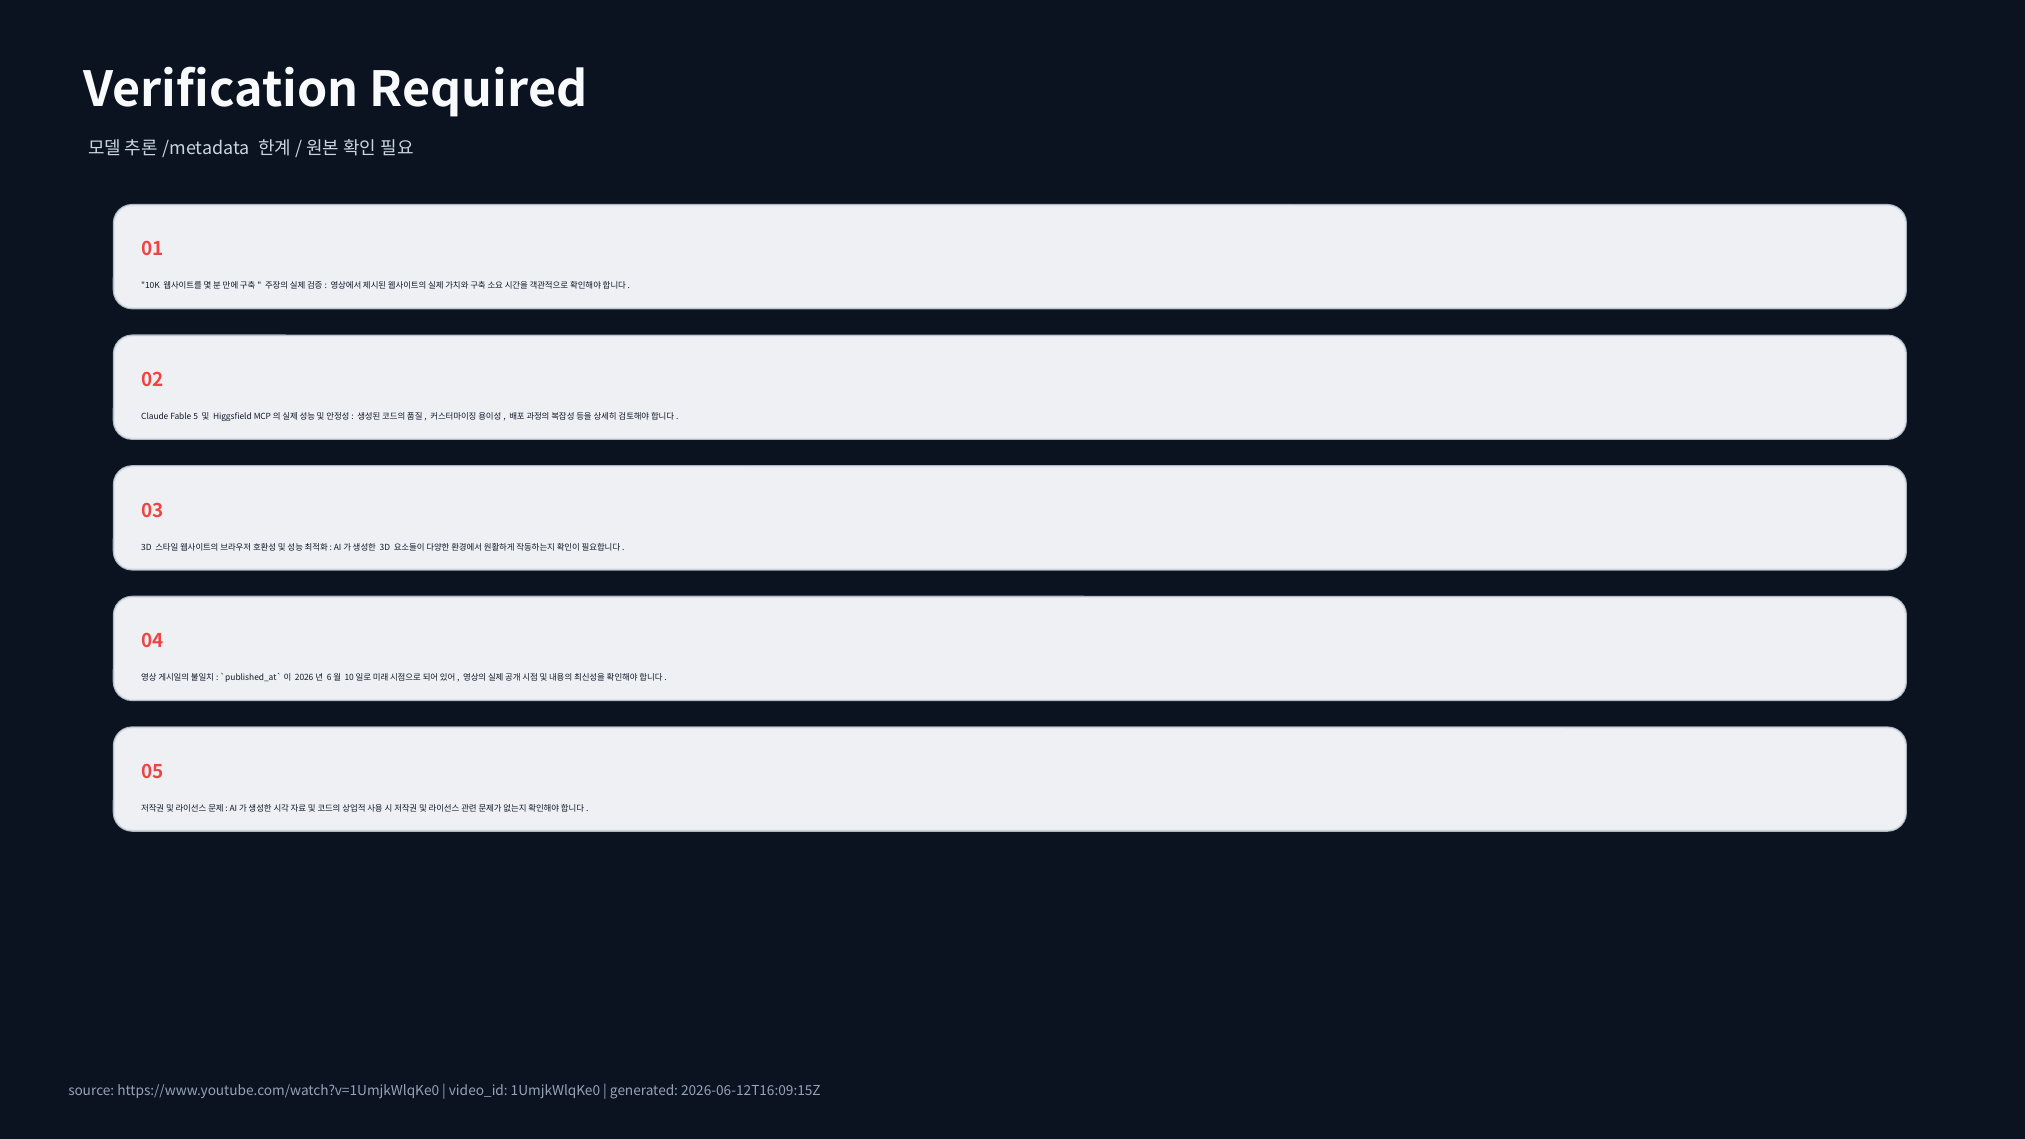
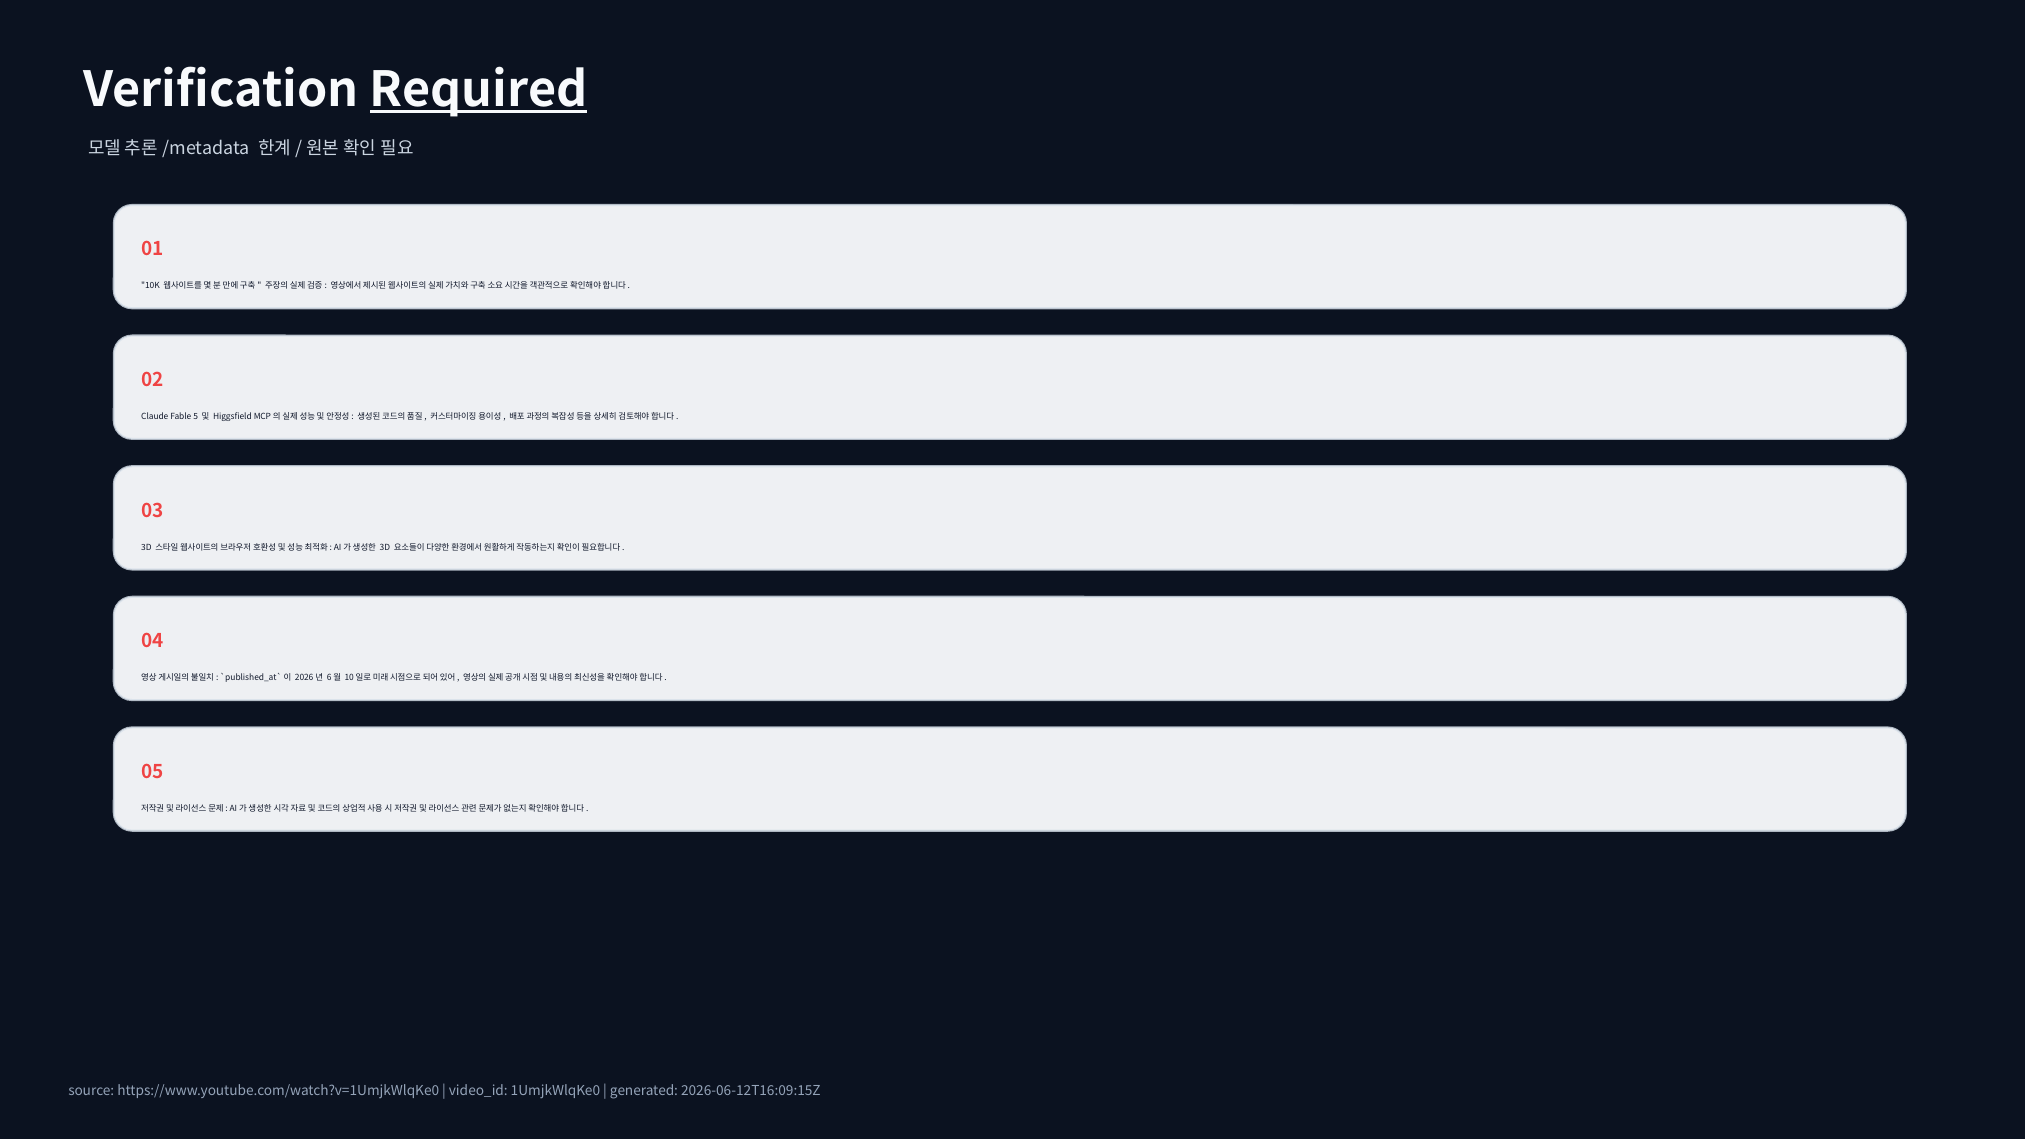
Required underline: none -> present
